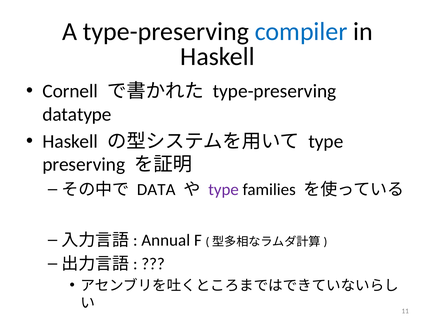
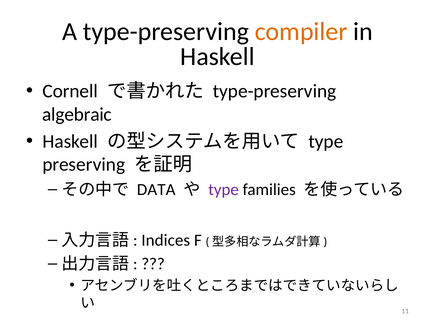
compiler colour: blue -> orange
datatype: datatype -> algebraic
Annual: Annual -> Indices
